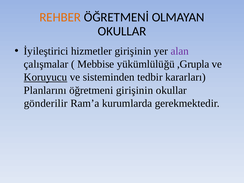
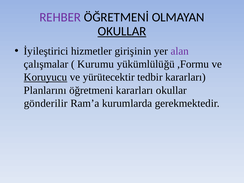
REHBER colour: orange -> purple
OKULLAR at (122, 31) underline: none -> present
Mebbise: Mebbise -> Kurumu
,Grupla: ,Grupla -> ,Formu
sisteminden: sisteminden -> yürütecektir
öğretmeni girişinin: girişinin -> kararları
